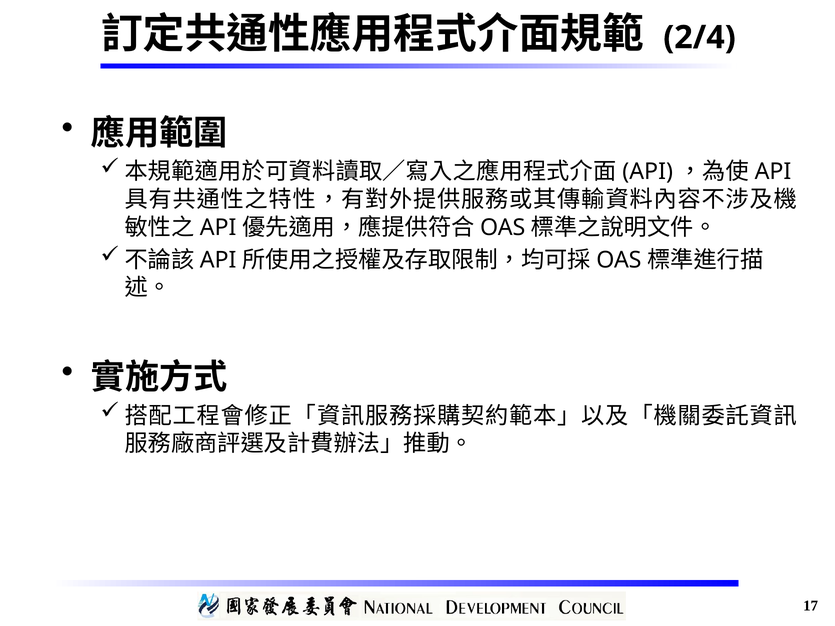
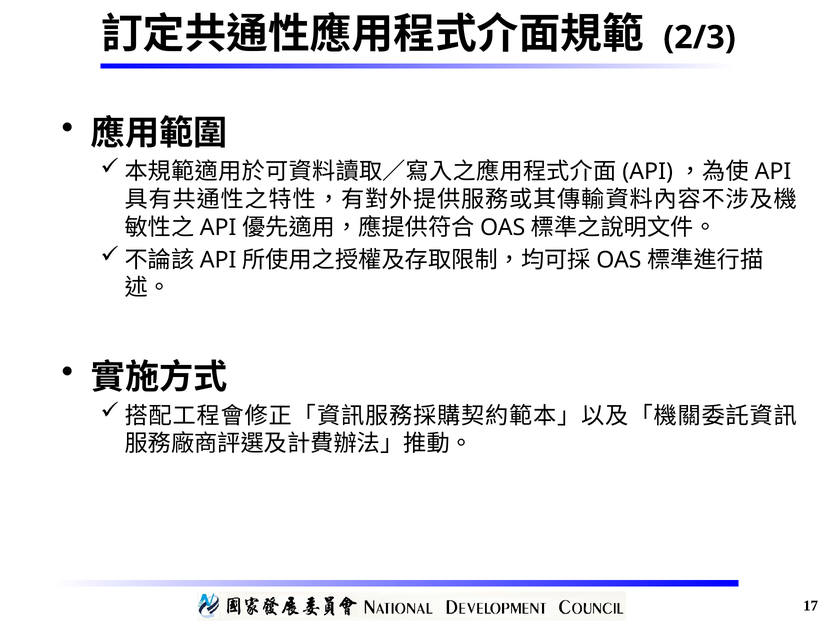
2/4: 2/4 -> 2/3
